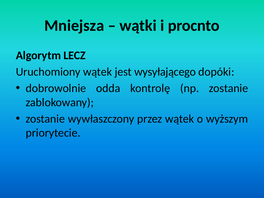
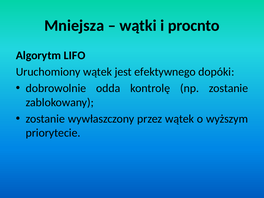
LECZ: LECZ -> LIFO
wysyłającego: wysyłającego -> efektywnego
